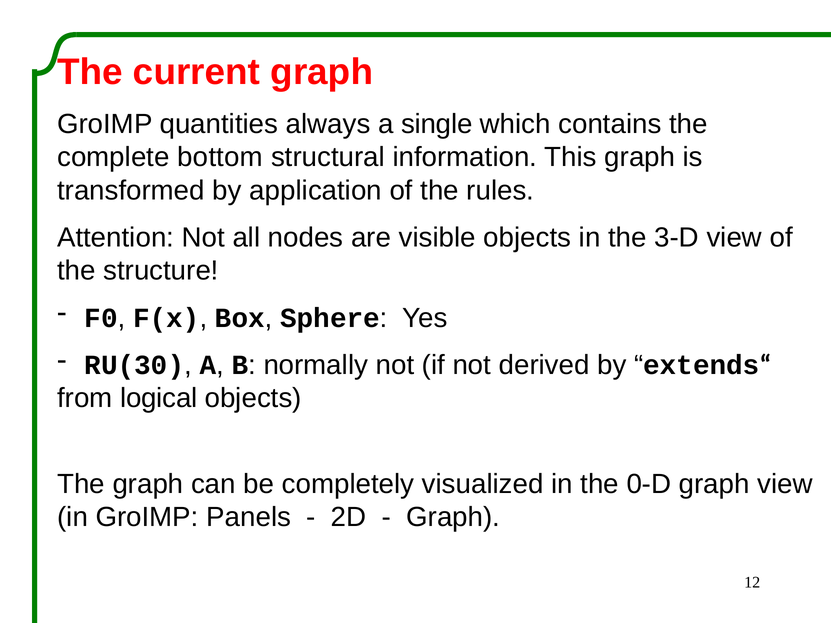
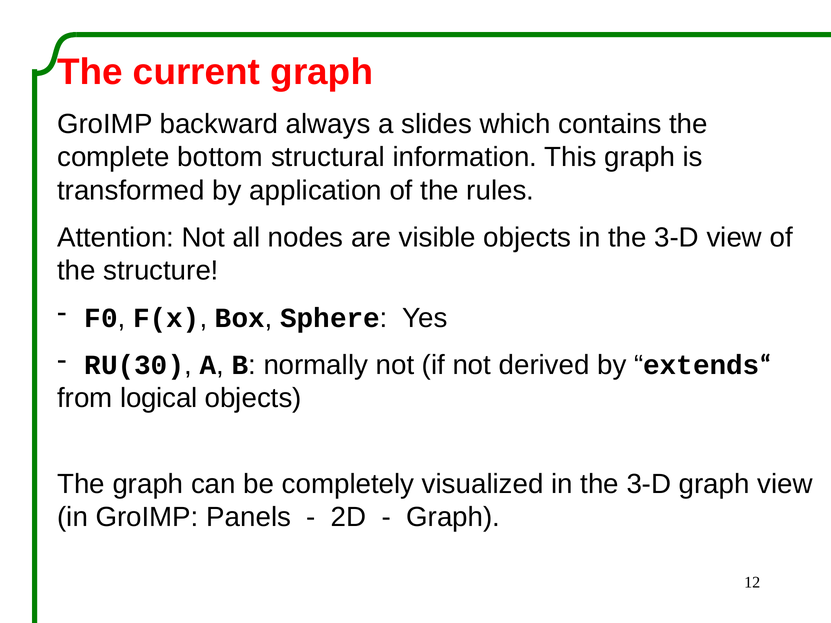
quantities: quantities -> backward
single: single -> slides
visualized in the 0-D: 0-D -> 3-D
